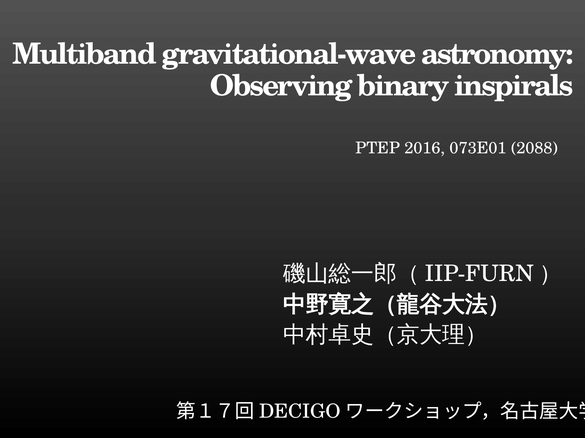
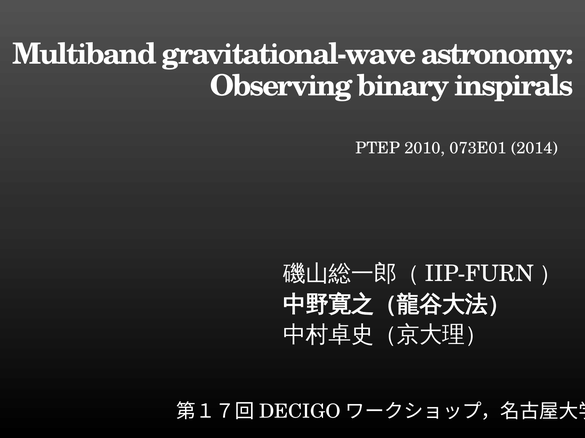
2016: 2016 -> 2010
2088: 2088 -> 2014
